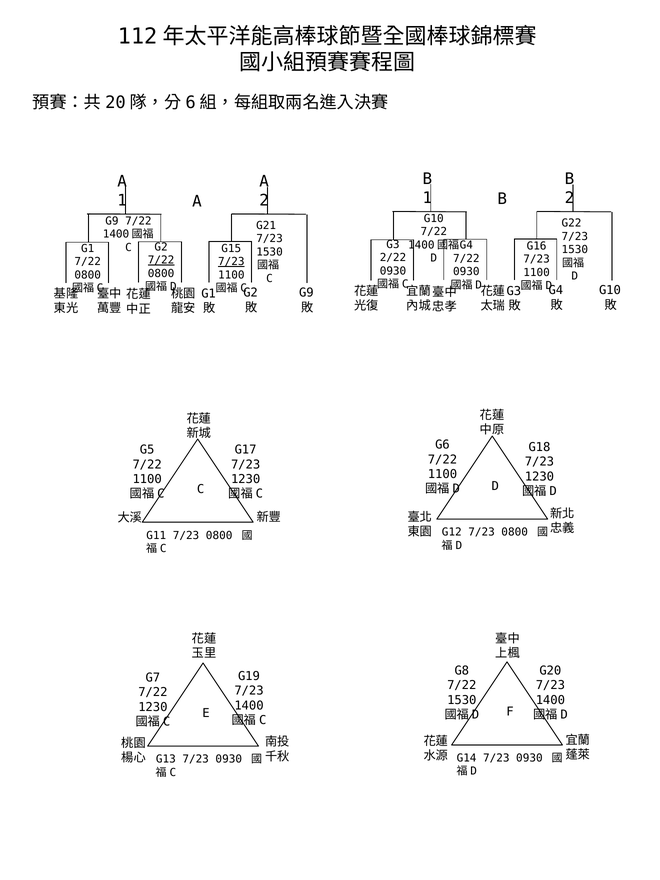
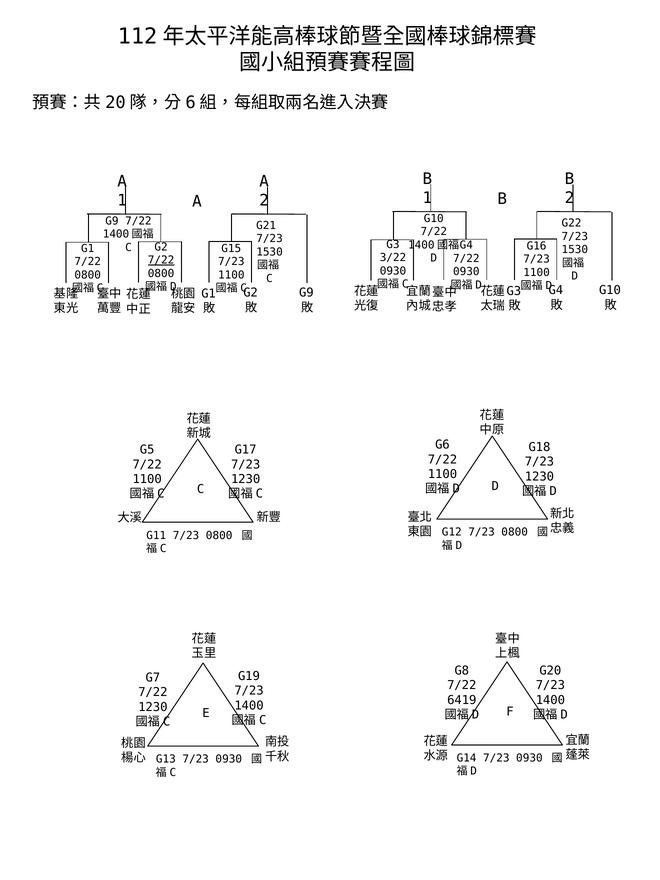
2/22: 2/22 -> 3/22
7/23 at (231, 262) underline: present -> none
1530 at (462, 700): 1530 -> 6419
